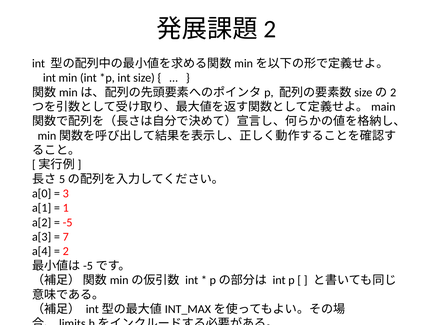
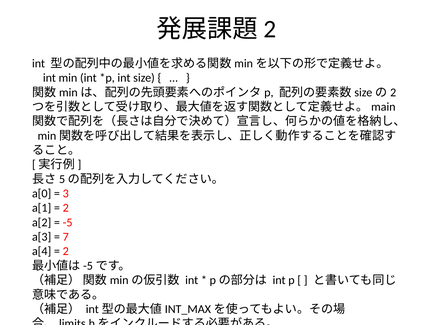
1 at (66, 208): 1 -> 2
